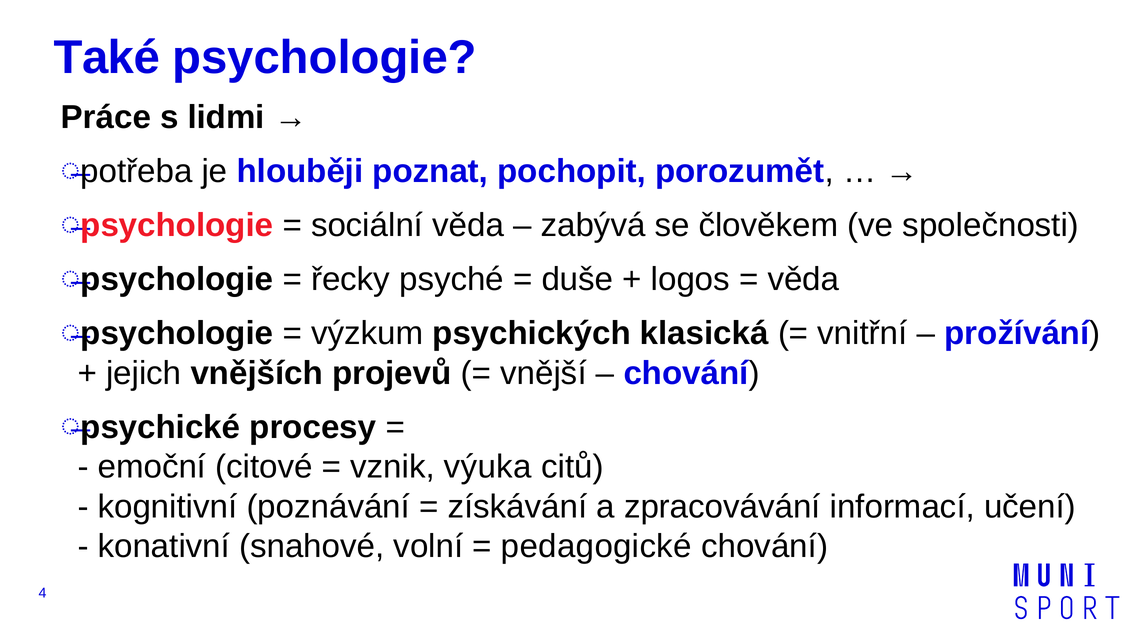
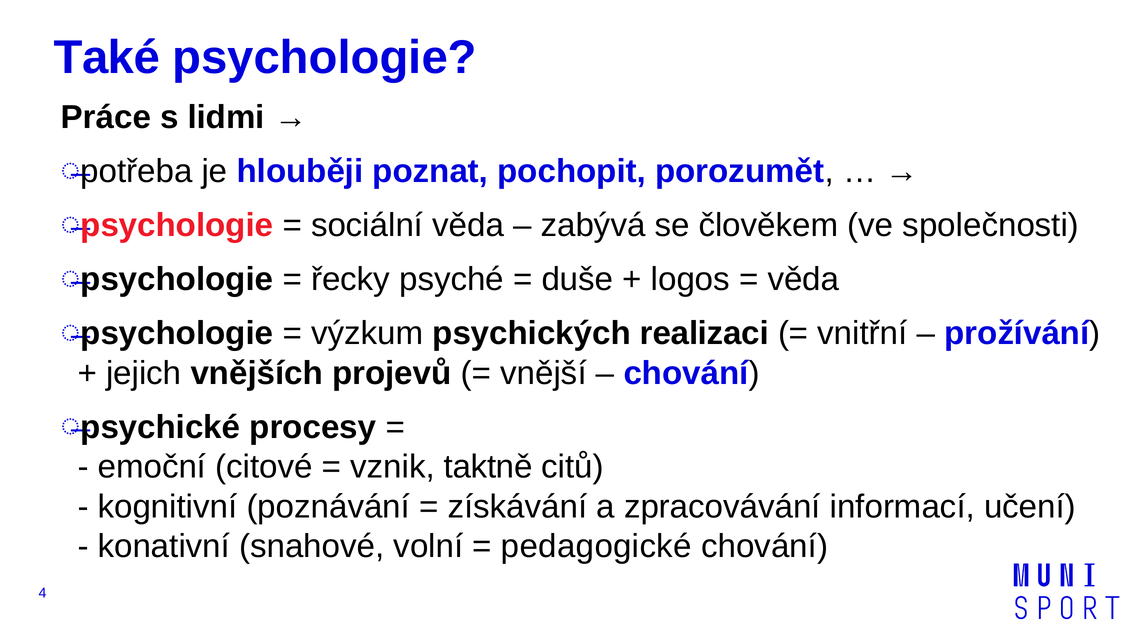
klasická: klasická -> realizaci
výuka: výuka -> taktně
